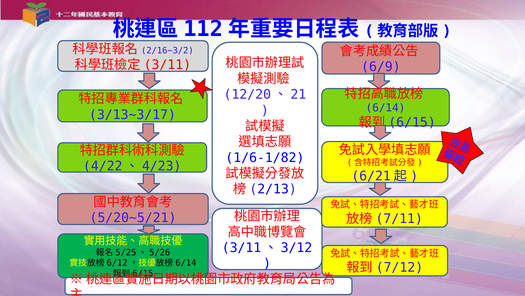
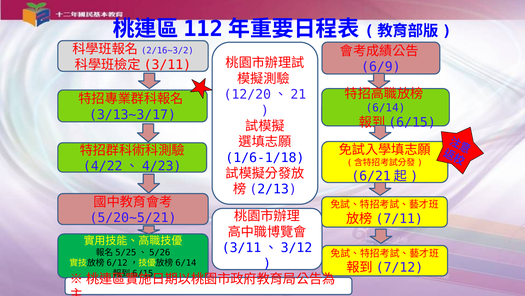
1/6-1/82: 1/6-1/82 -> 1/6-1/18
